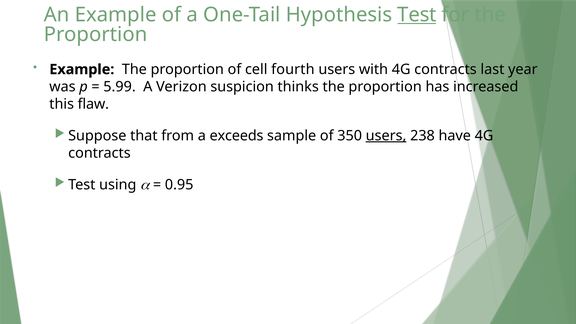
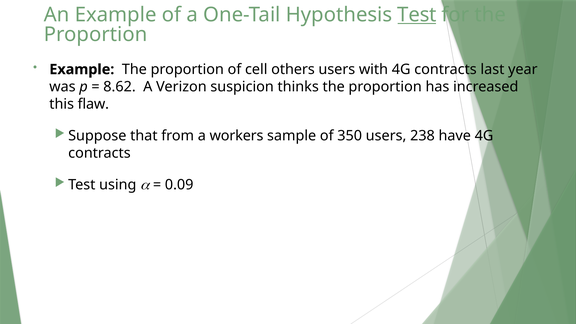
fourth: fourth -> others
5.99: 5.99 -> 8.62
exceeds: exceeds -> workers
users at (386, 136) underline: present -> none
0.95: 0.95 -> 0.09
